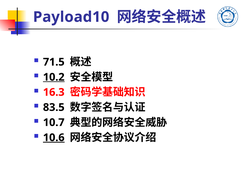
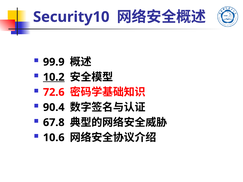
Payload10: Payload10 -> Security10
71.5: 71.5 -> 99.9
16.3: 16.3 -> 72.6
83.5: 83.5 -> 90.4
10.7: 10.7 -> 67.8
10.6 underline: present -> none
